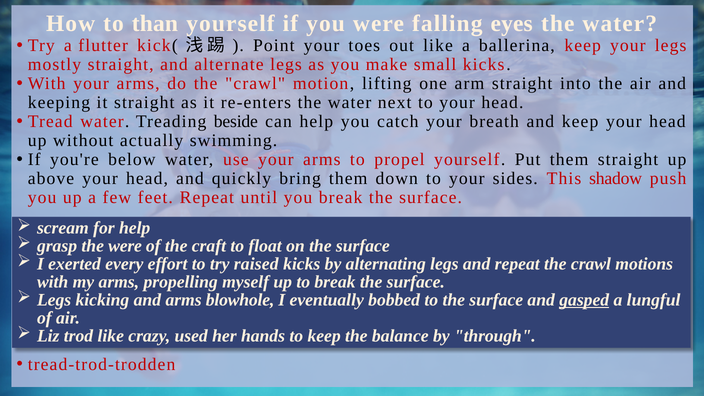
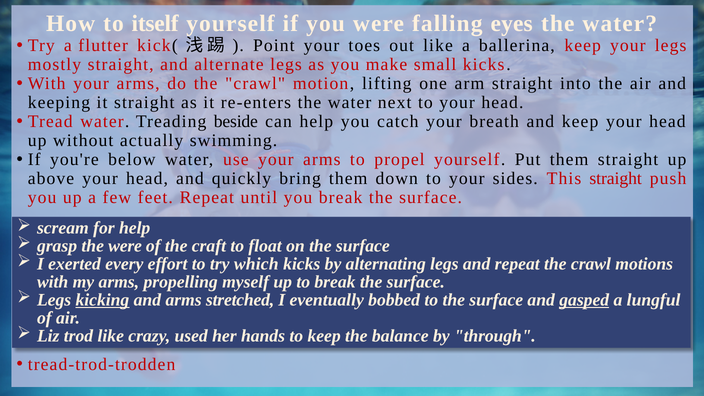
than: than -> itself
This shadow: shadow -> straight
raised: raised -> which
kicking underline: none -> present
blowhole: blowhole -> stretched
